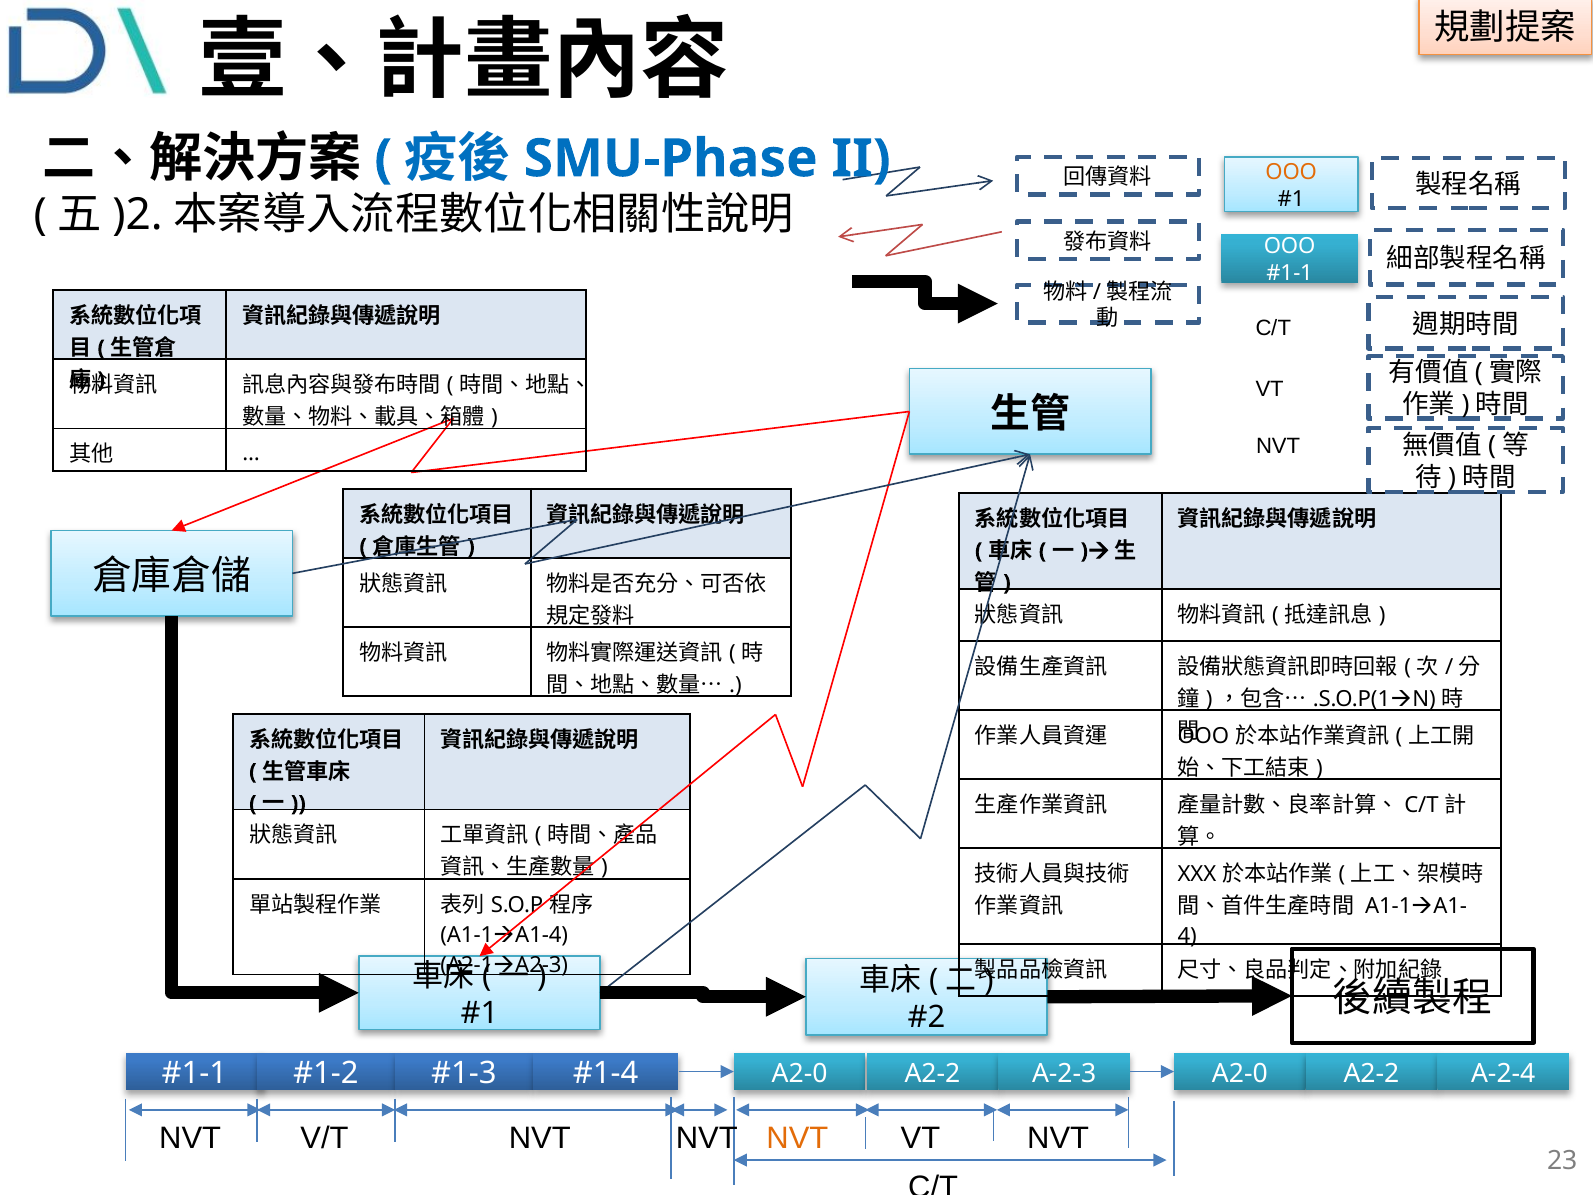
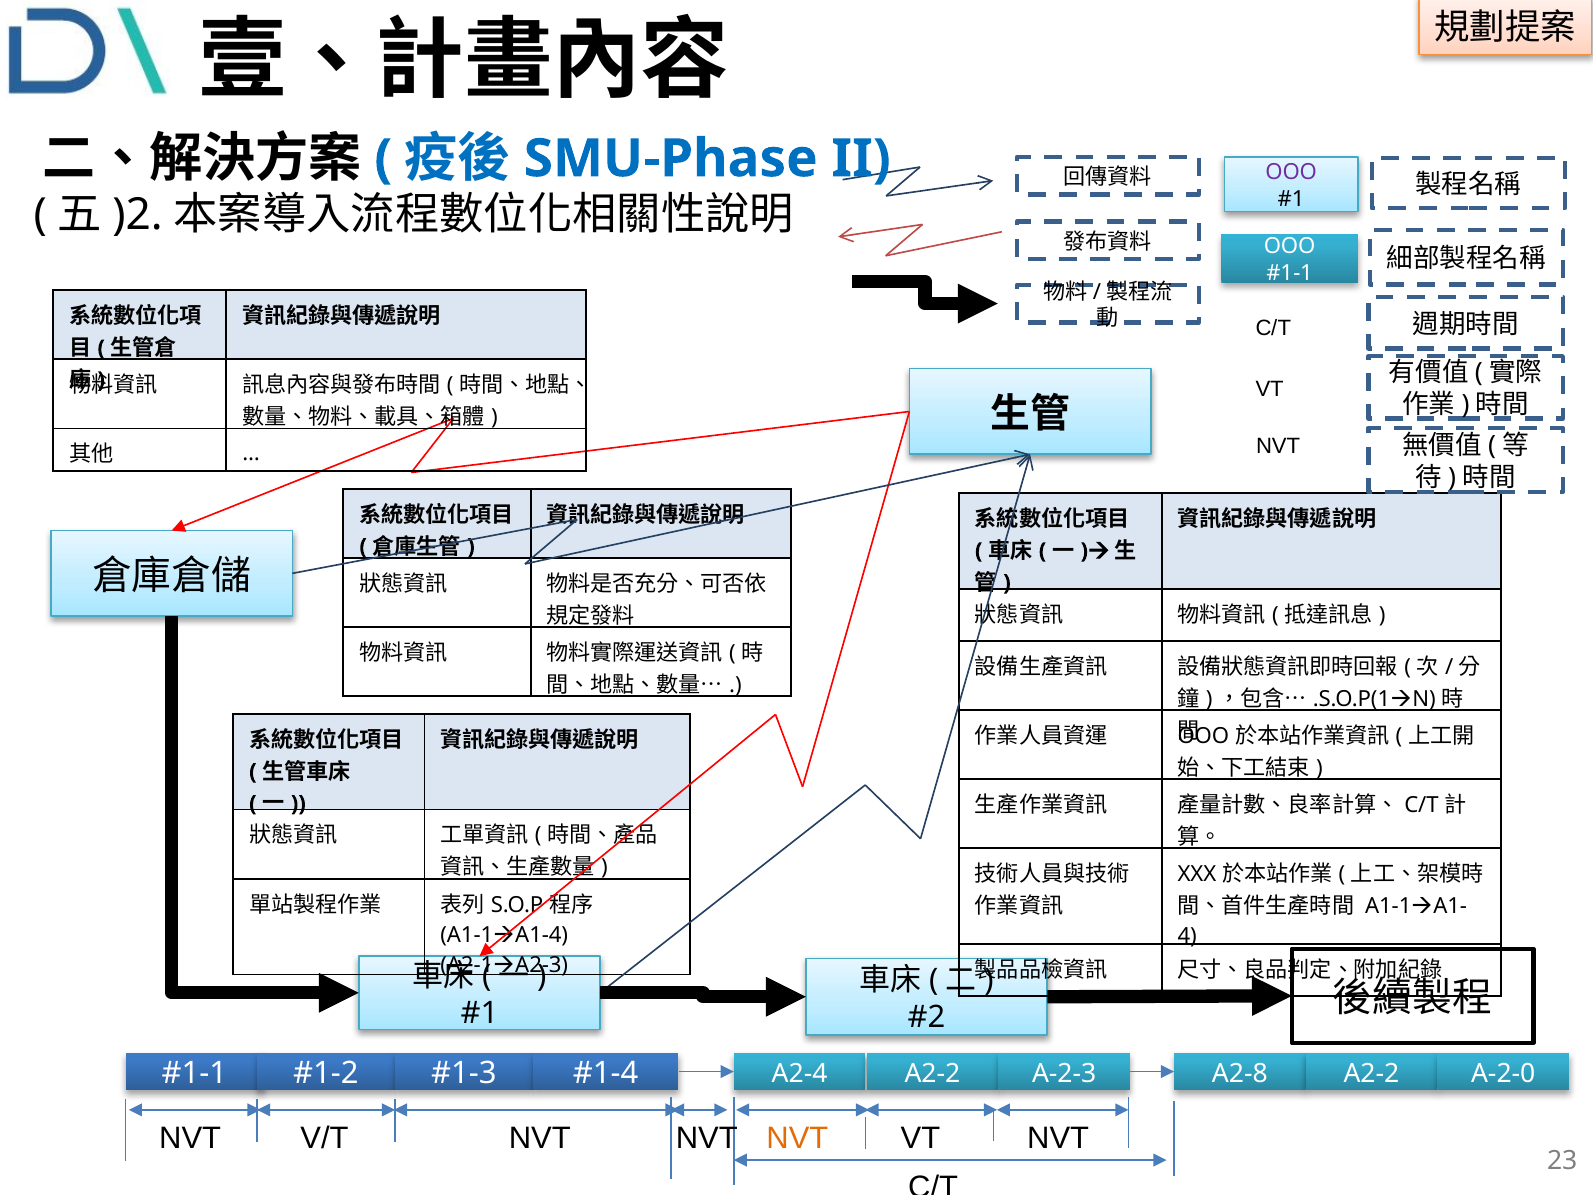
OOO at (1291, 172) colour: orange -> purple
A2-0 at (800, 1073): A2-0 -> A2-4
A-2-3 A2-0: A2-0 -> A2-8
A-2-4: A-2-4 -> A-2-0
